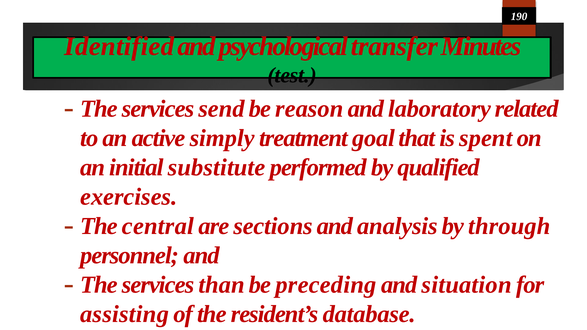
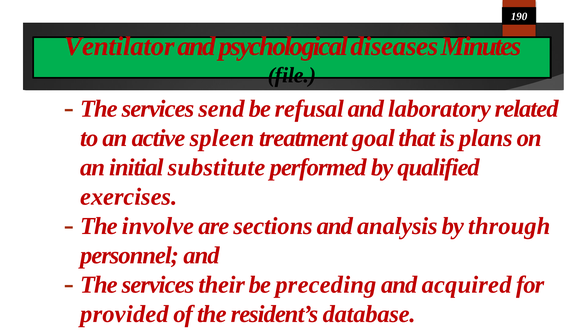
Identified: Identified -> Ventilator
transfer: transfer -> diseases
test: test -> file
reason: reason -> refusal
simply: simply -> spleen
spent: spent -> plans
central: central -> involve
than: than -> their
situation: situation -> acquired
assisting: assisting -> provided
